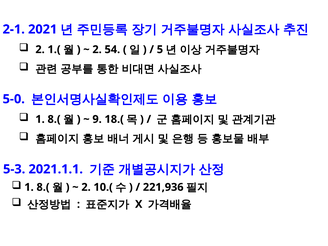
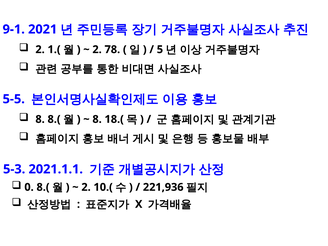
2-1: 2-1 -> 9-1
54: 54 -> 78
5-0: 5-0 -> 5-5
1 at (40, 119): 1 -> 8
9 at (97, 119): 9 -> 8
1 at (29, 187): 1 -> 0
